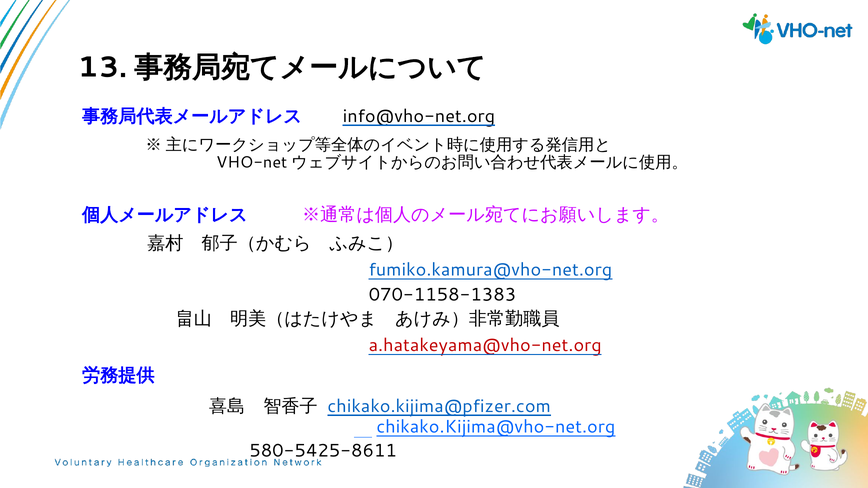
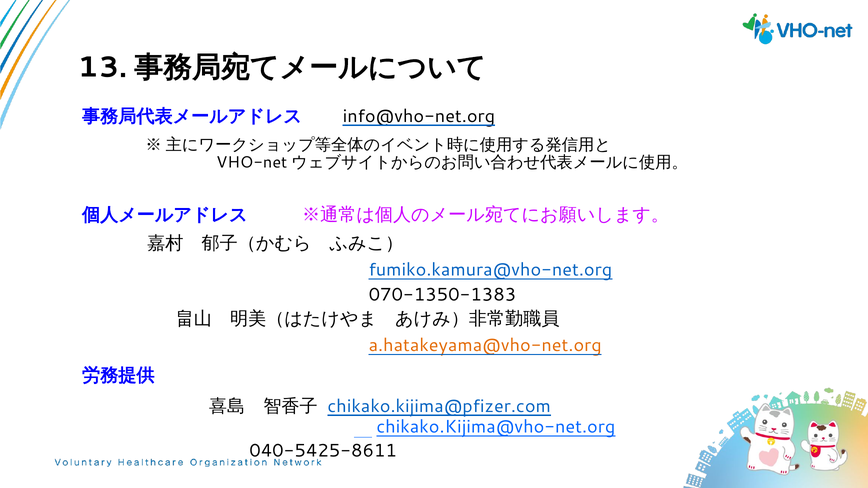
070-1158-1383: 070-1158-1383 -> 070-1350-1383
a.hatakeyama@vho-net.org colour: red -> orange
580-5425-8611: 580-5425-8611 -> 040-5425-8611
